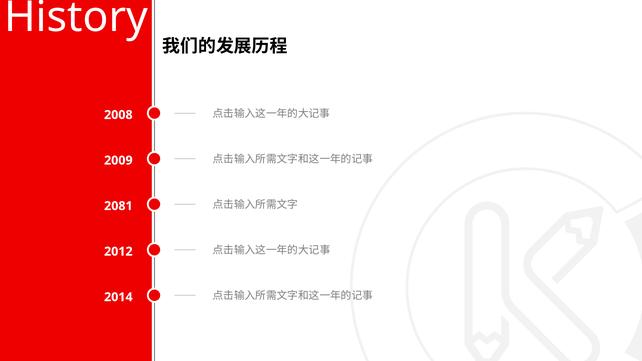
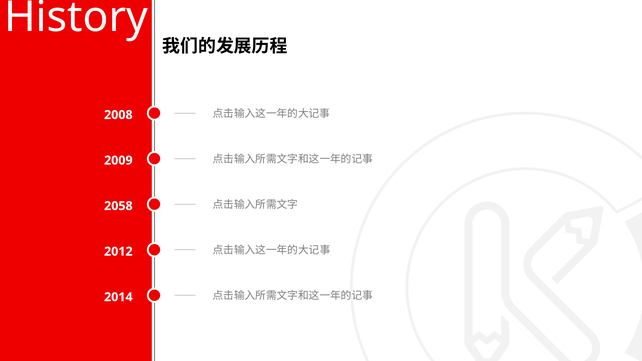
2081: 2081 -> 2058
